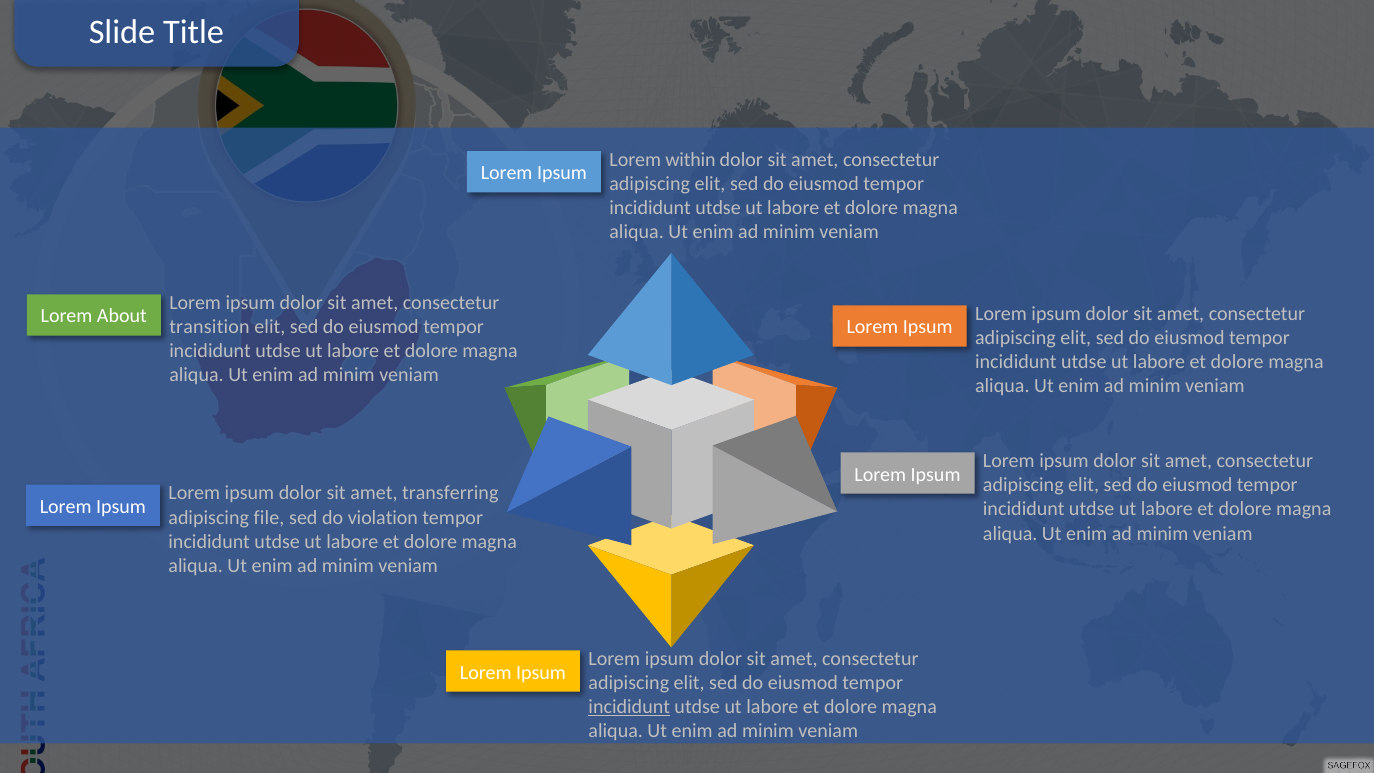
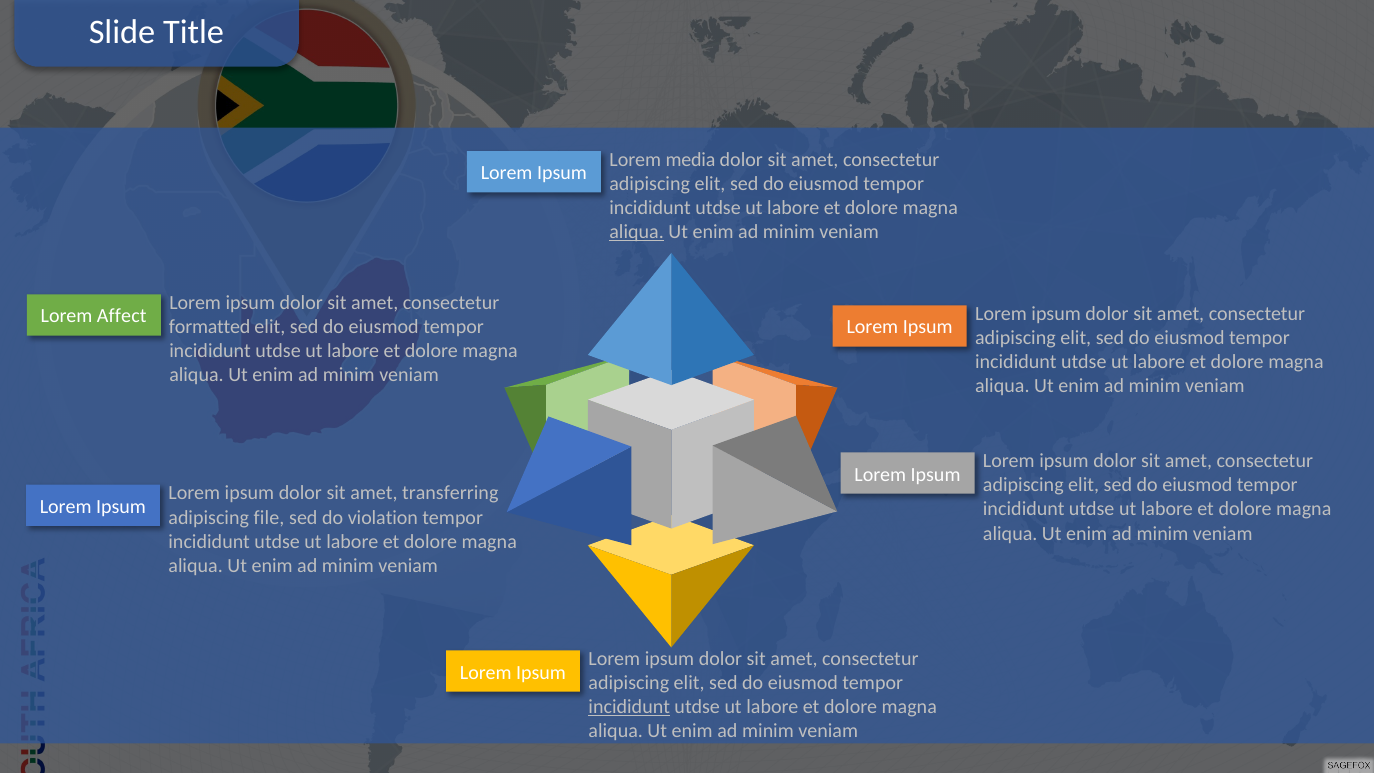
within: within -> media
aliqua at (637, 232) underline: none -> present
About: About -> Affect
transition: transition -> formatted
